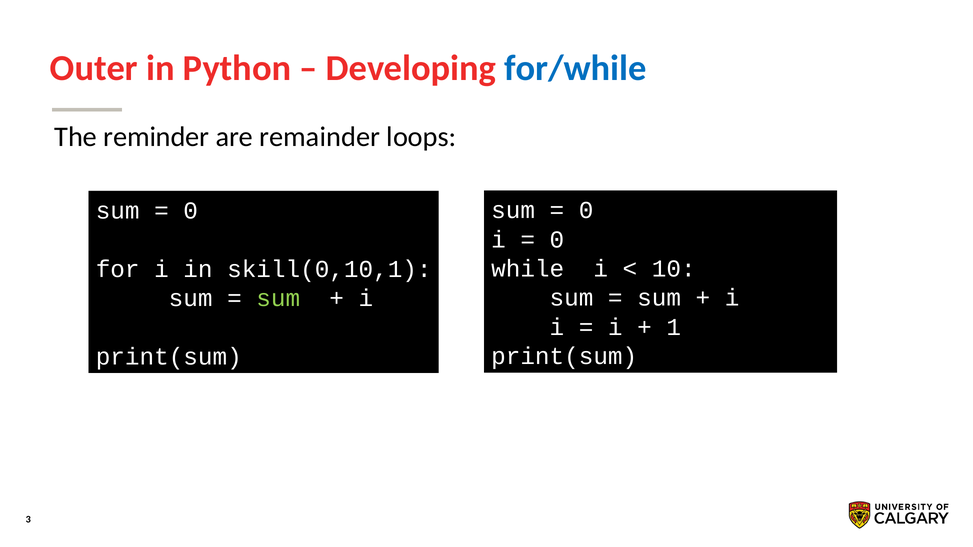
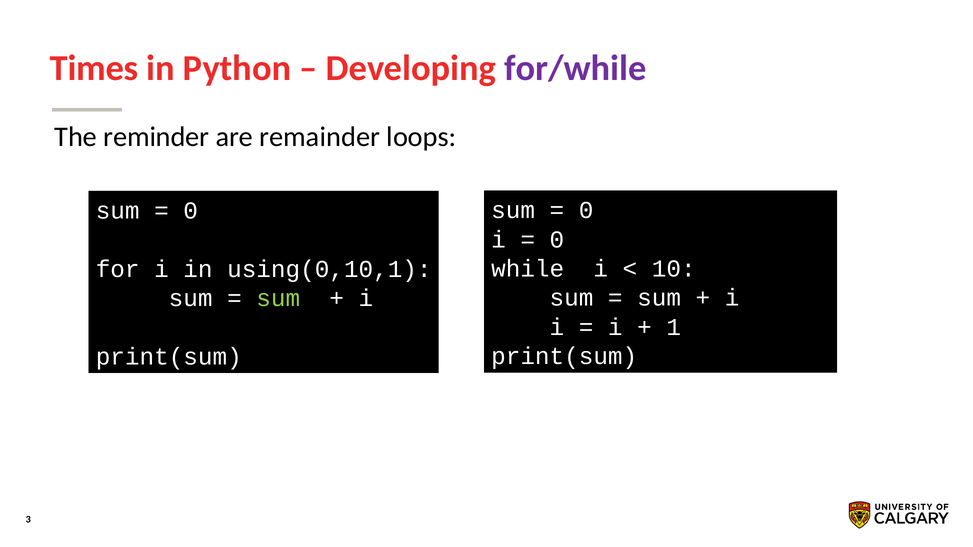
Outer: Outer -> Times
for/while colour: blue -> purple
skill(0,10,1: skill(0,10,1 -> using(0,10,1
